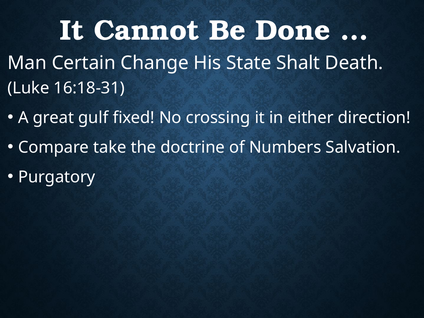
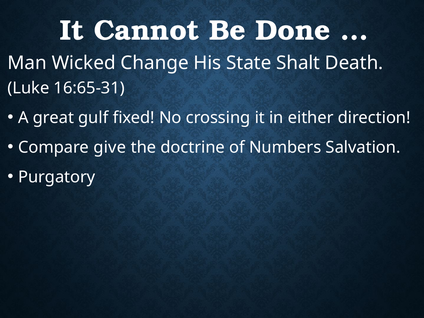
Certain: Certain -> Wicked
16:18-31: 16:18-31 -> 16:65-31
take: take -> give
